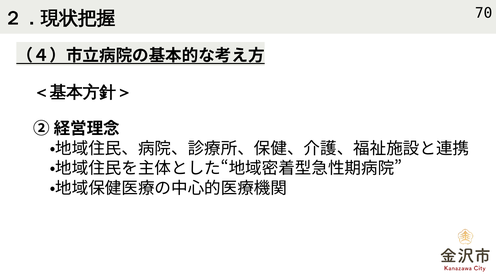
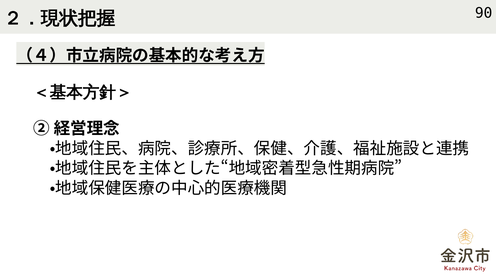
70: 70 -> 90
